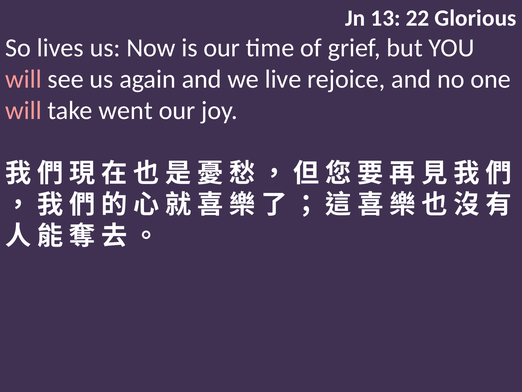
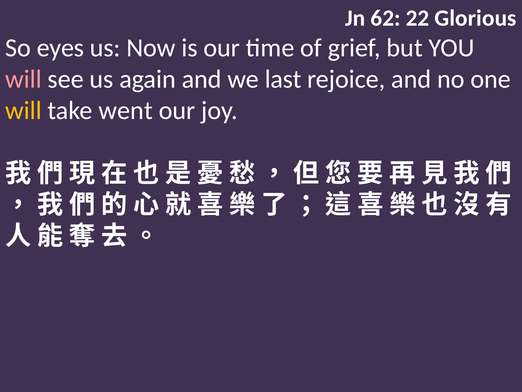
13: 13 -> 62
lives: lives -> eyes
live: live -> last
will at (23, 111) colour: pink -> yellow
